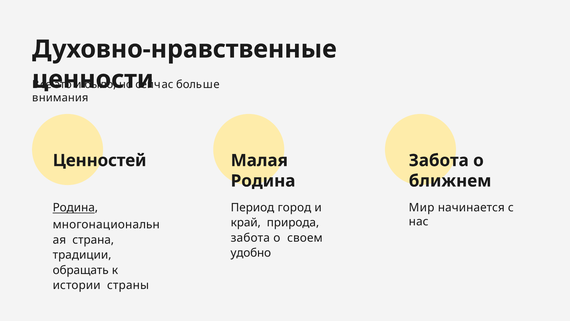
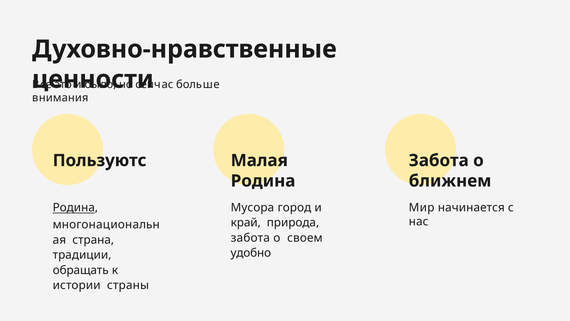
Ценностей: Ценностей -> Пользуютс
Период: Период -> Мусора
